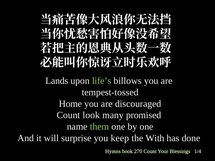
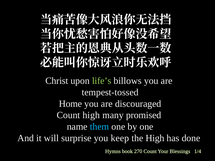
Lands: Lands -> Christ
Count look: look -> high
them colour: light green -> light blue
the With: With -> High
